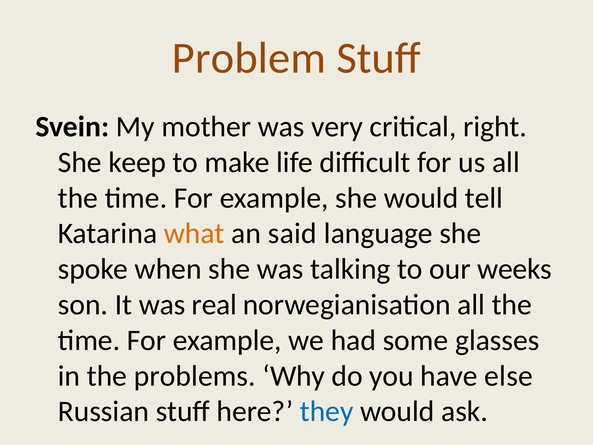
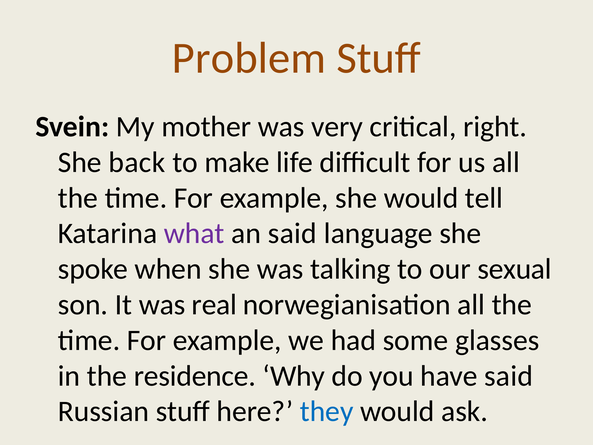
keep: keep -> back
what colour: orange -> purple
weeks: weeks -> sexual
problems: problems -> residence
have else: else -> said
